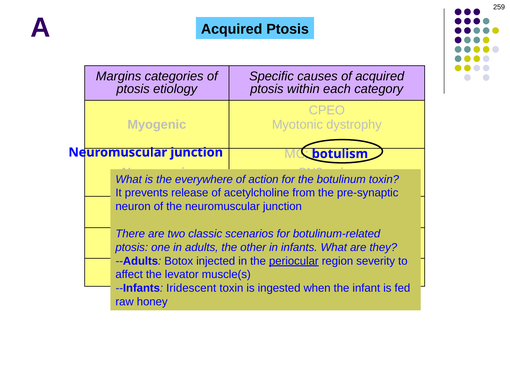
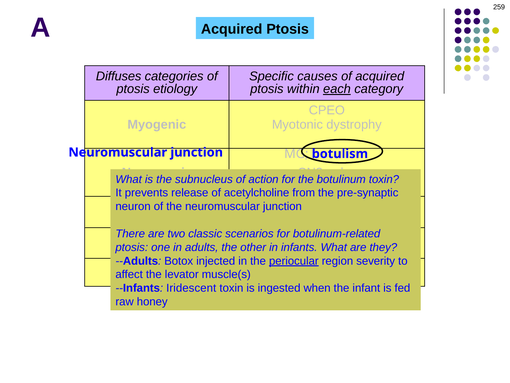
Margins: Margins -> Diffuses
each underline: none -> present
everywhere: everywhere -> subnucleus
